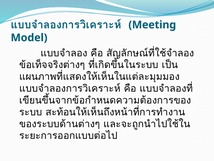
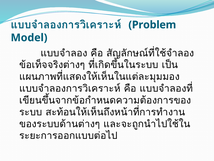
Meeting: Meeting -> Problem
